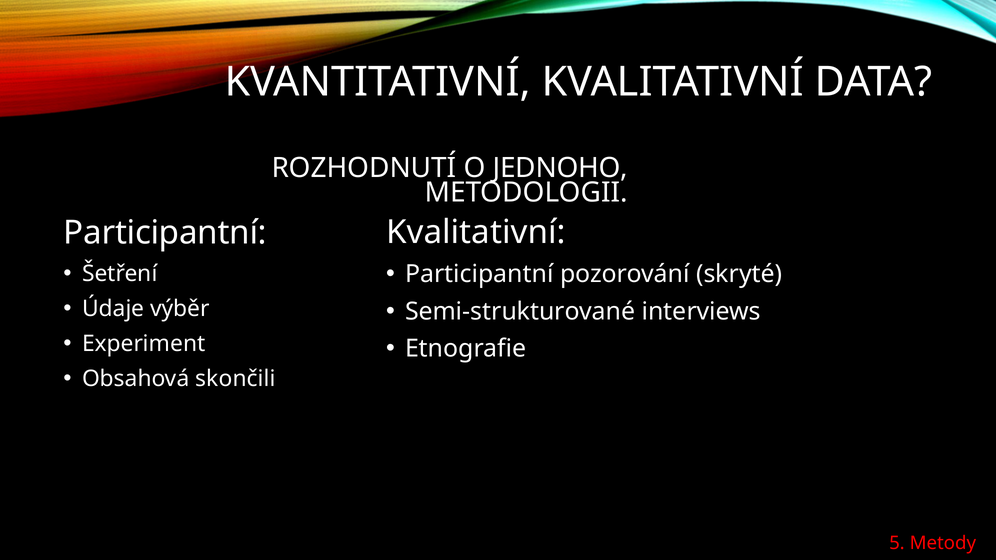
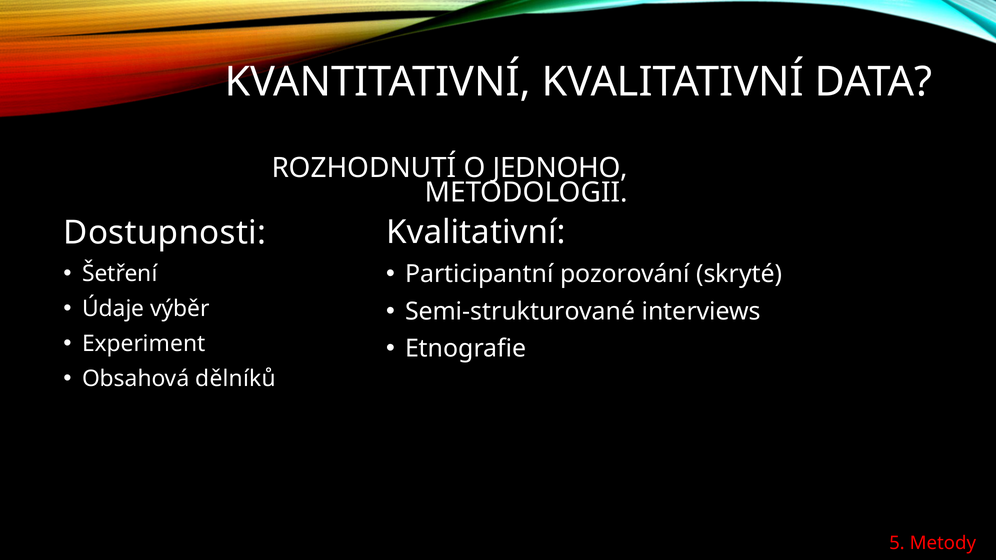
Participantní at (165, 233): Participantní -> Dostupnosti
skončili: skončili -> dělníků
